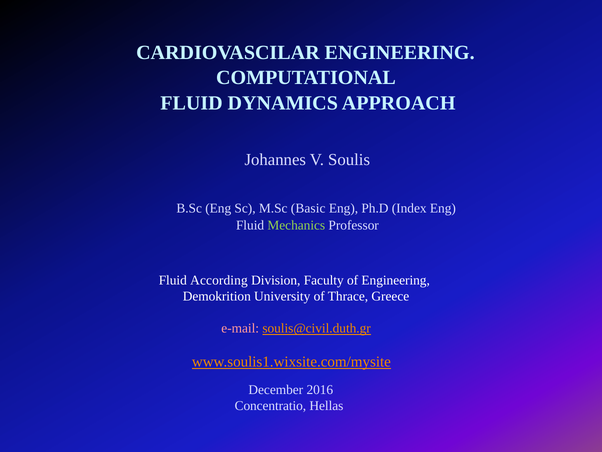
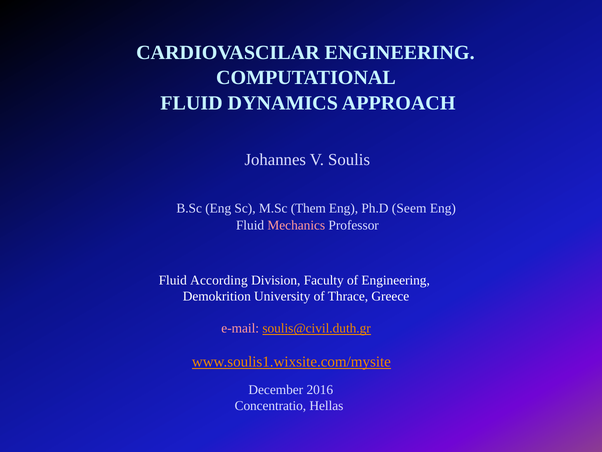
Basic: Basic -> Them
Index: Index -> Seem
Mechanics colour: light green -> pink
